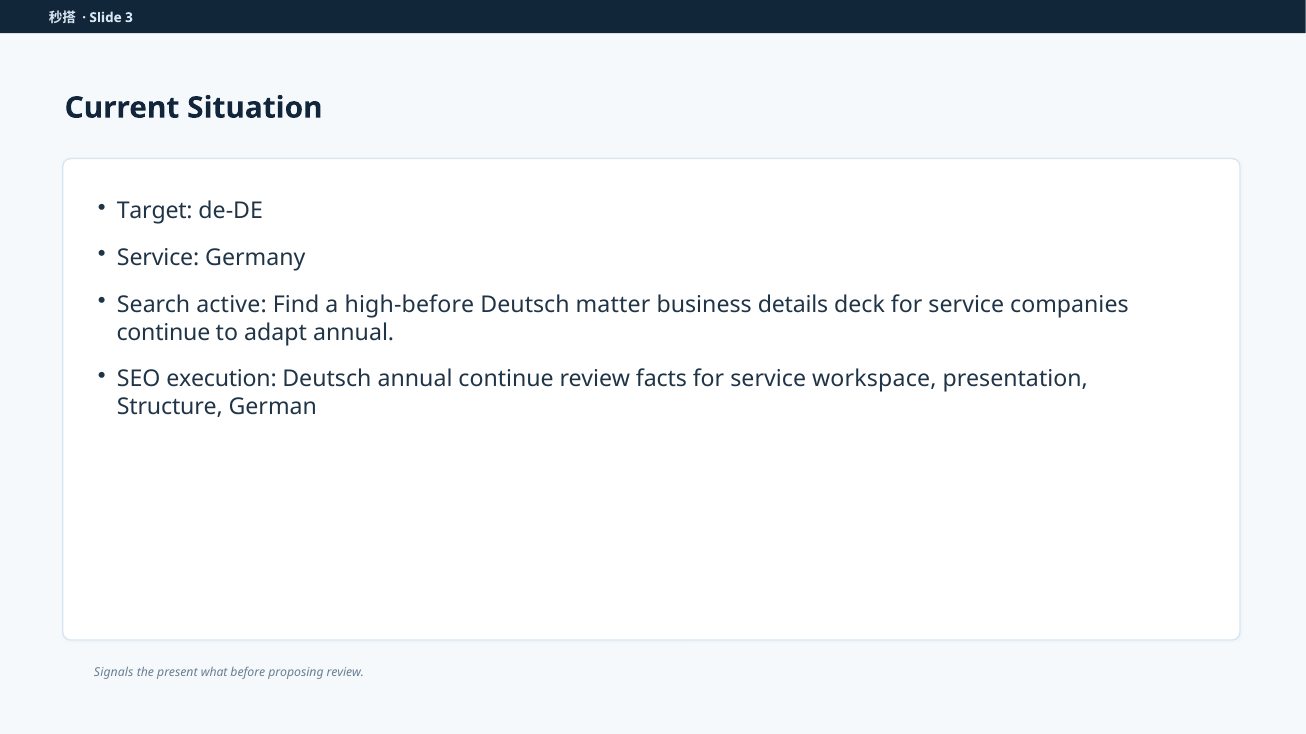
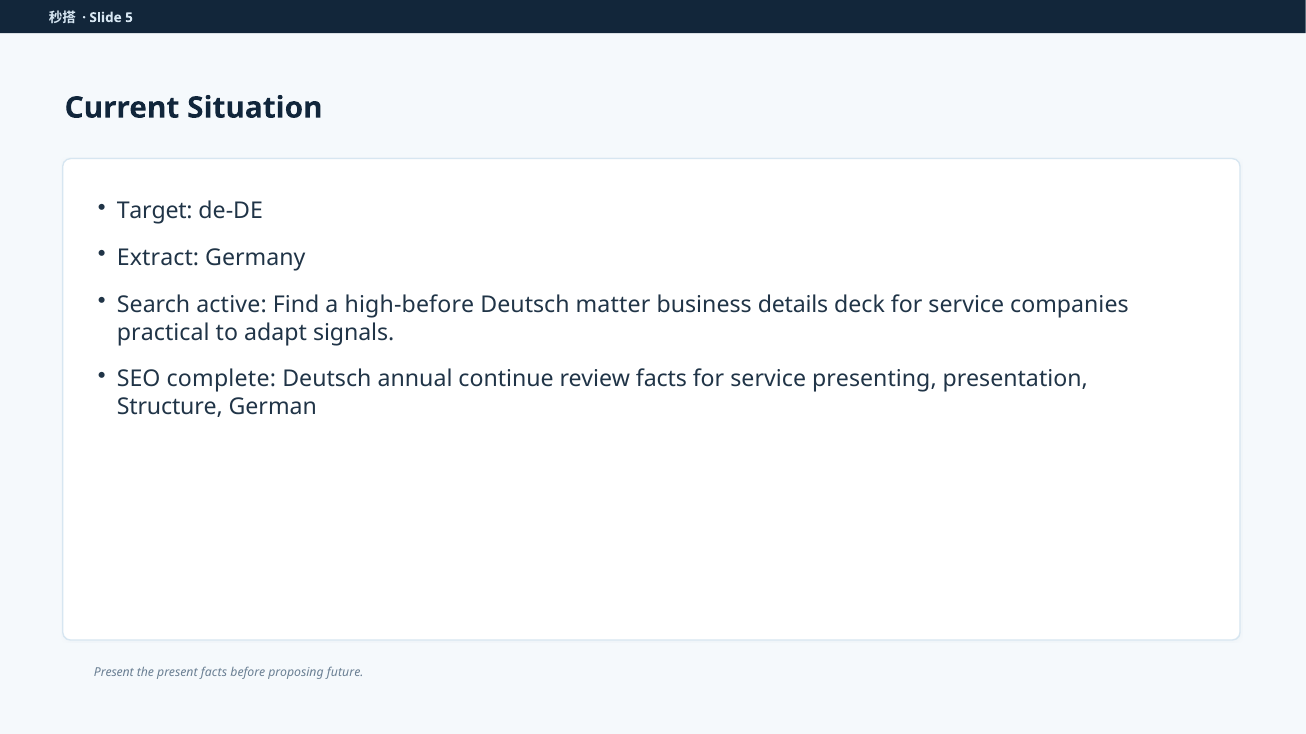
3: 3 -> 5
Service at (158, 258): Service -> Extract
continue at (163, 333): continue -> practical
adapt annual: annual -> signals
execution: execution -> complete
workspace: workspace -> presenting
Signals at (114, 673): Signals -> Present
present what: what -> facts
proposing review: review -> future
